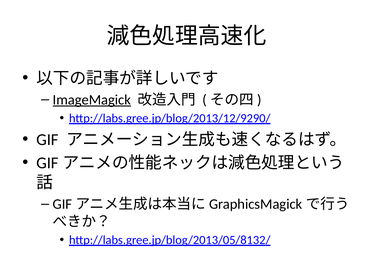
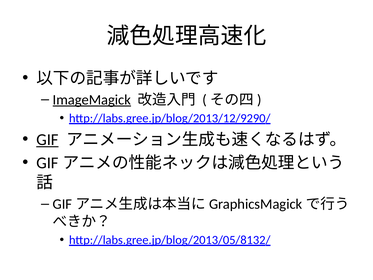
GIF underline: none -> present
